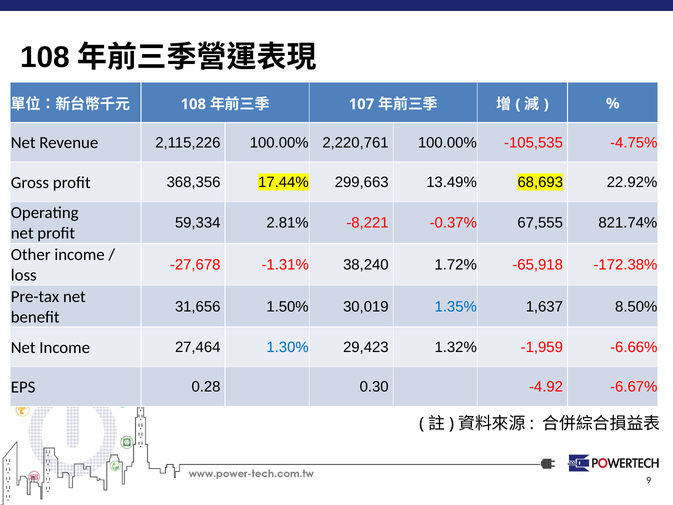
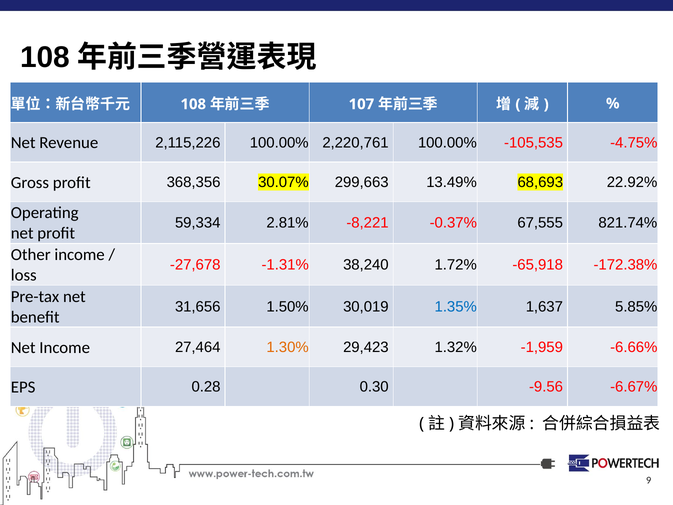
17.44%: 17.44% -> 30.07%
8.50%: 8.50% -> 5.85%
1.30% colour: blue -> orange
-4.92: -4.92 -> -9.56
